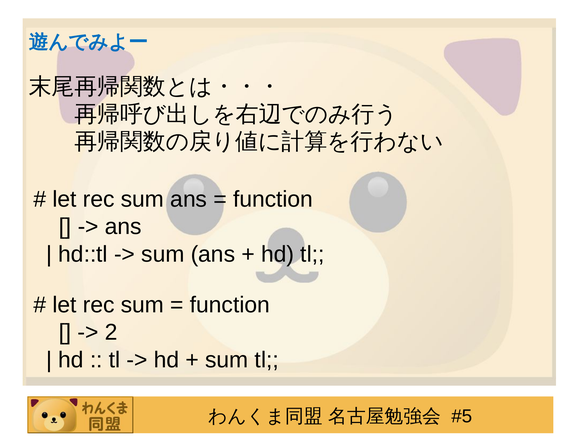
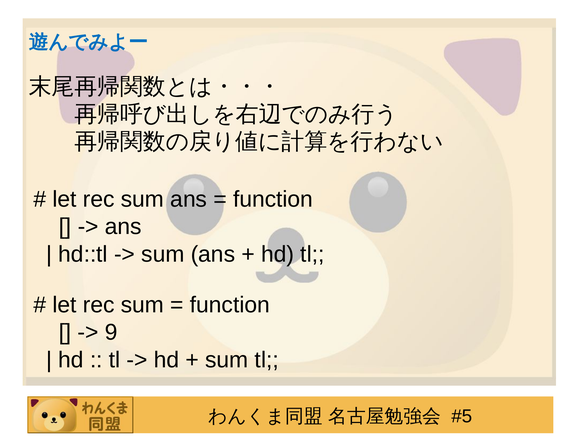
2: 2 -> 9
